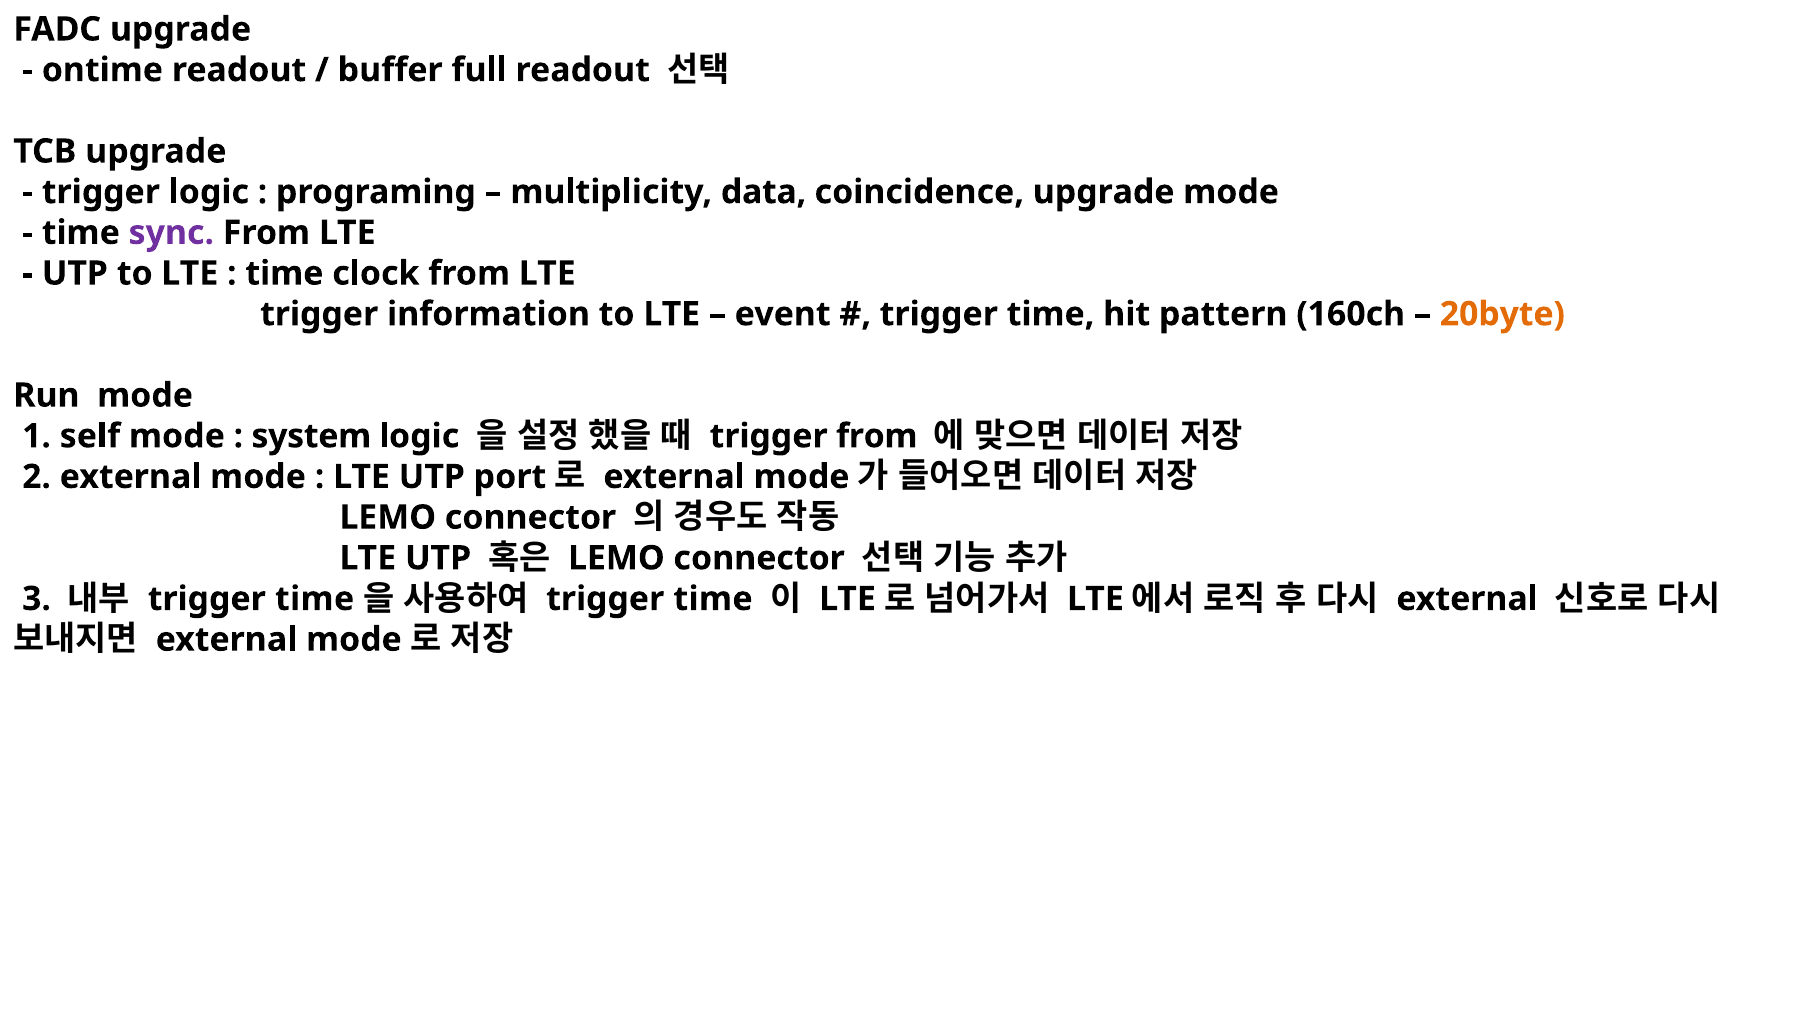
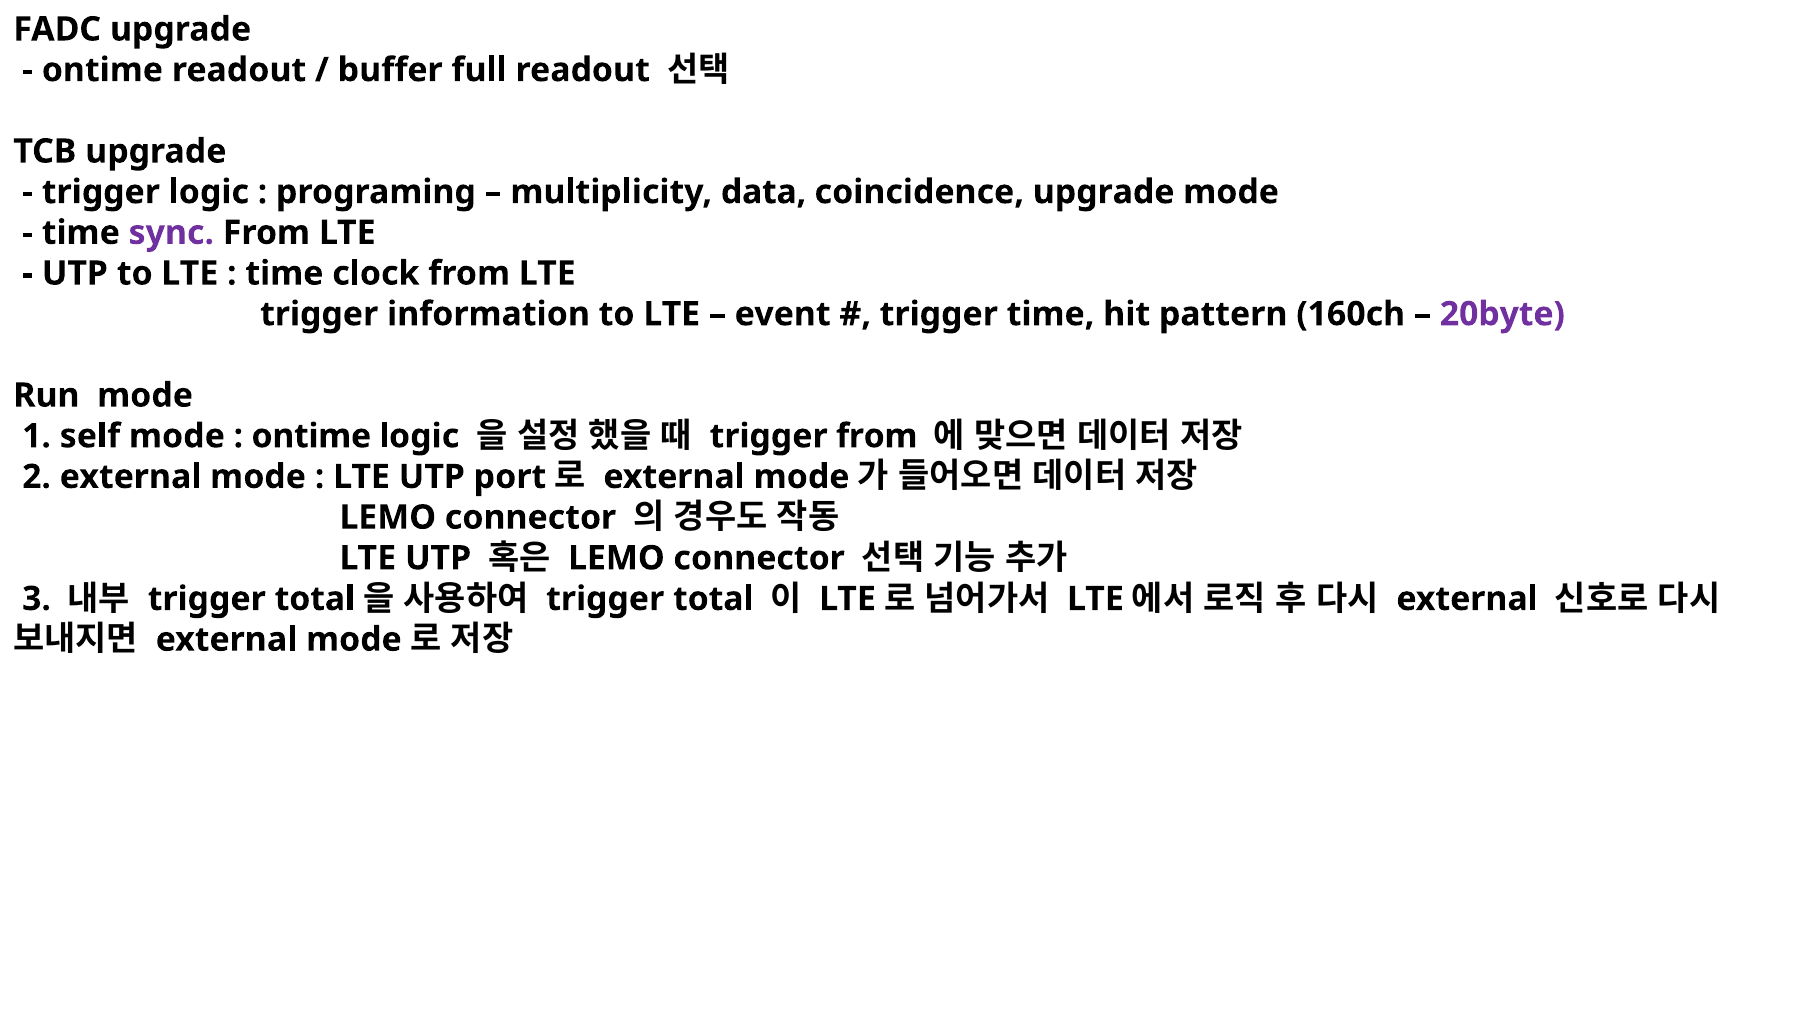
20byte colour: orange -> purple
system at (311, 436): system -> ontime
time at (315, 599): time -> total
time at (713, 599): time -> total
